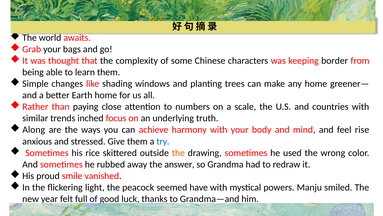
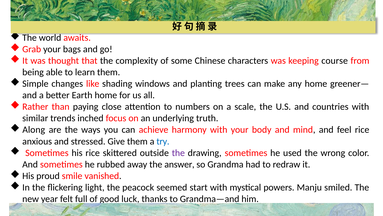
border: border -> course
feel rise: rise -> rice
the at (178, 152) colour: orange -> purple
have: have -> start
